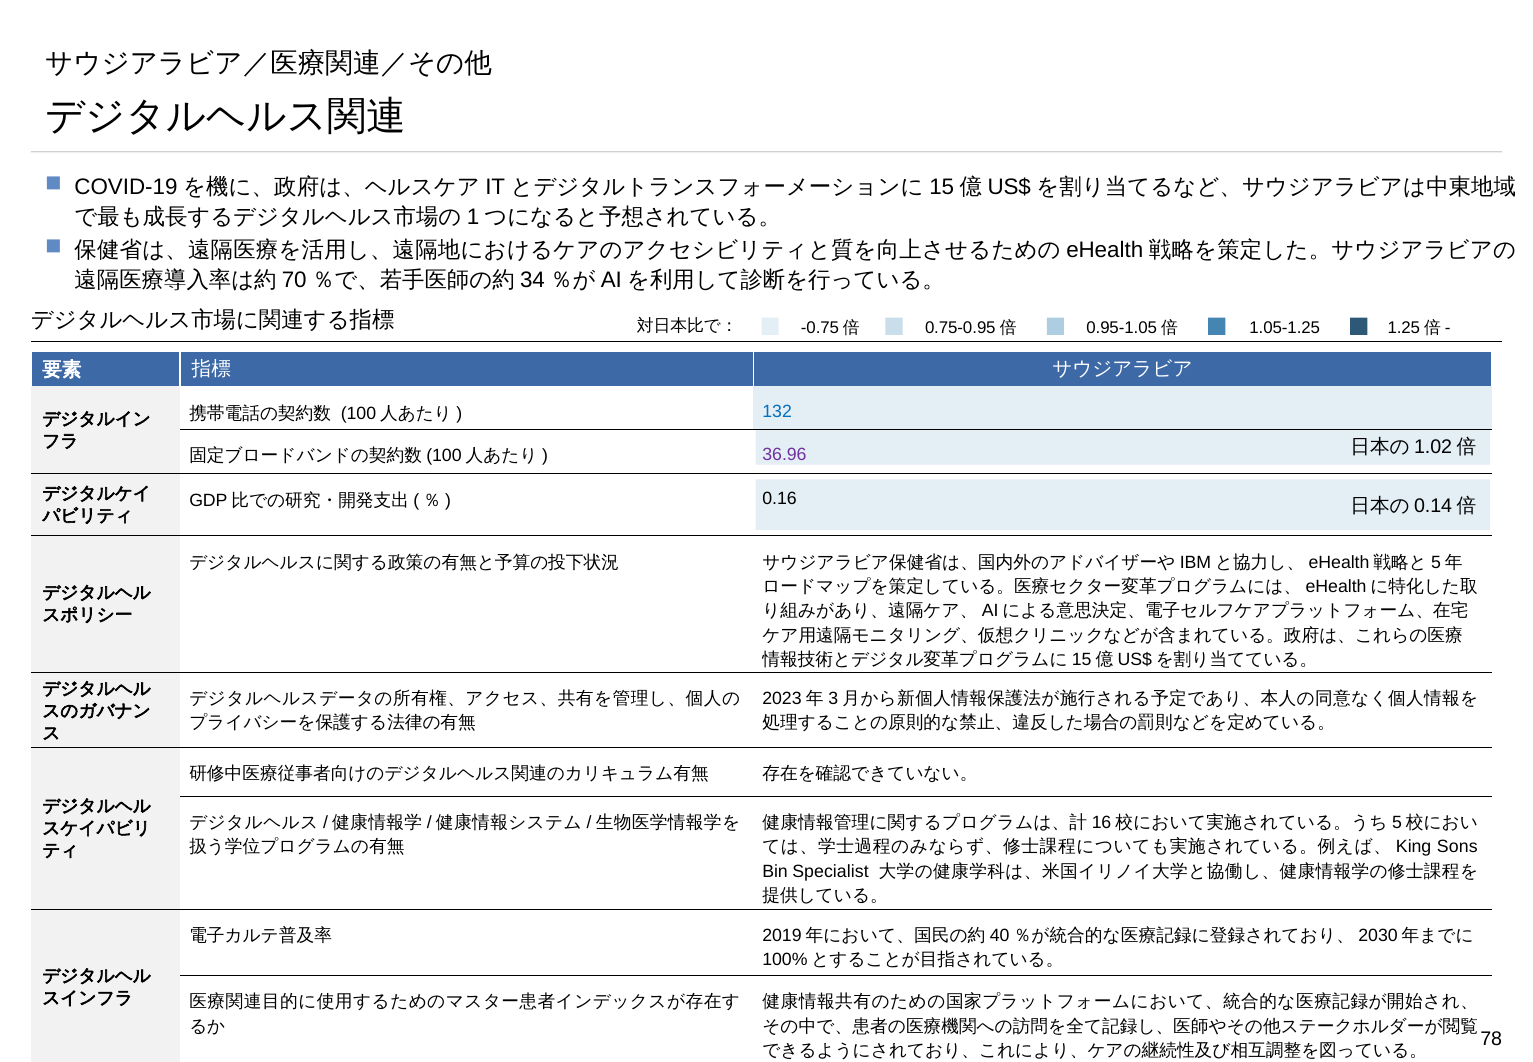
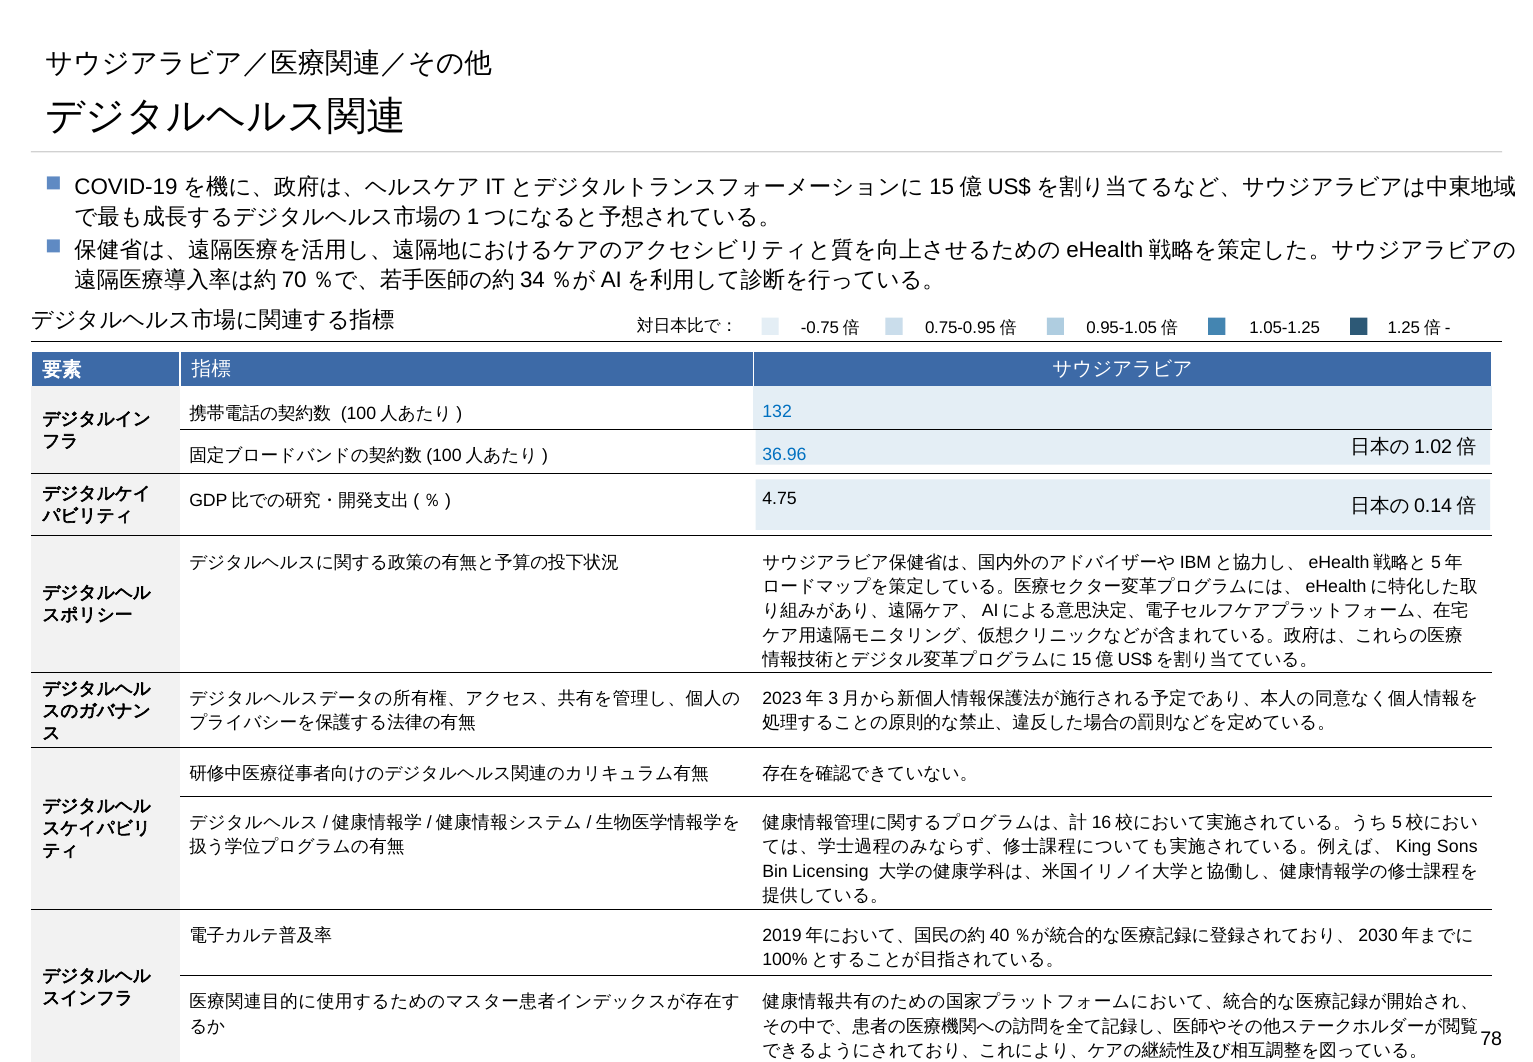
36.96 colour: purple -> blue
0.16: 0.16 -> 4.75
Specialist: Specialist -> Licensing
